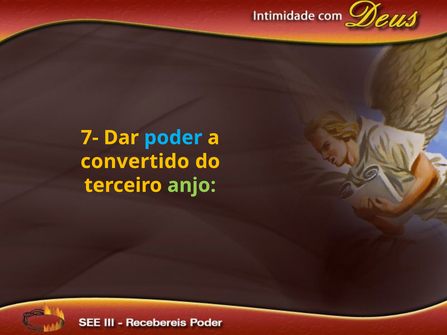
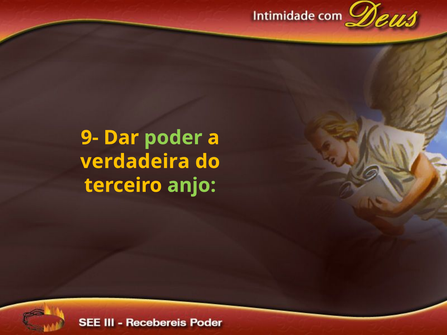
7-: 7- -> 9-
poder colour: light blue -> light green
convertido: convertido -> verdadeira
